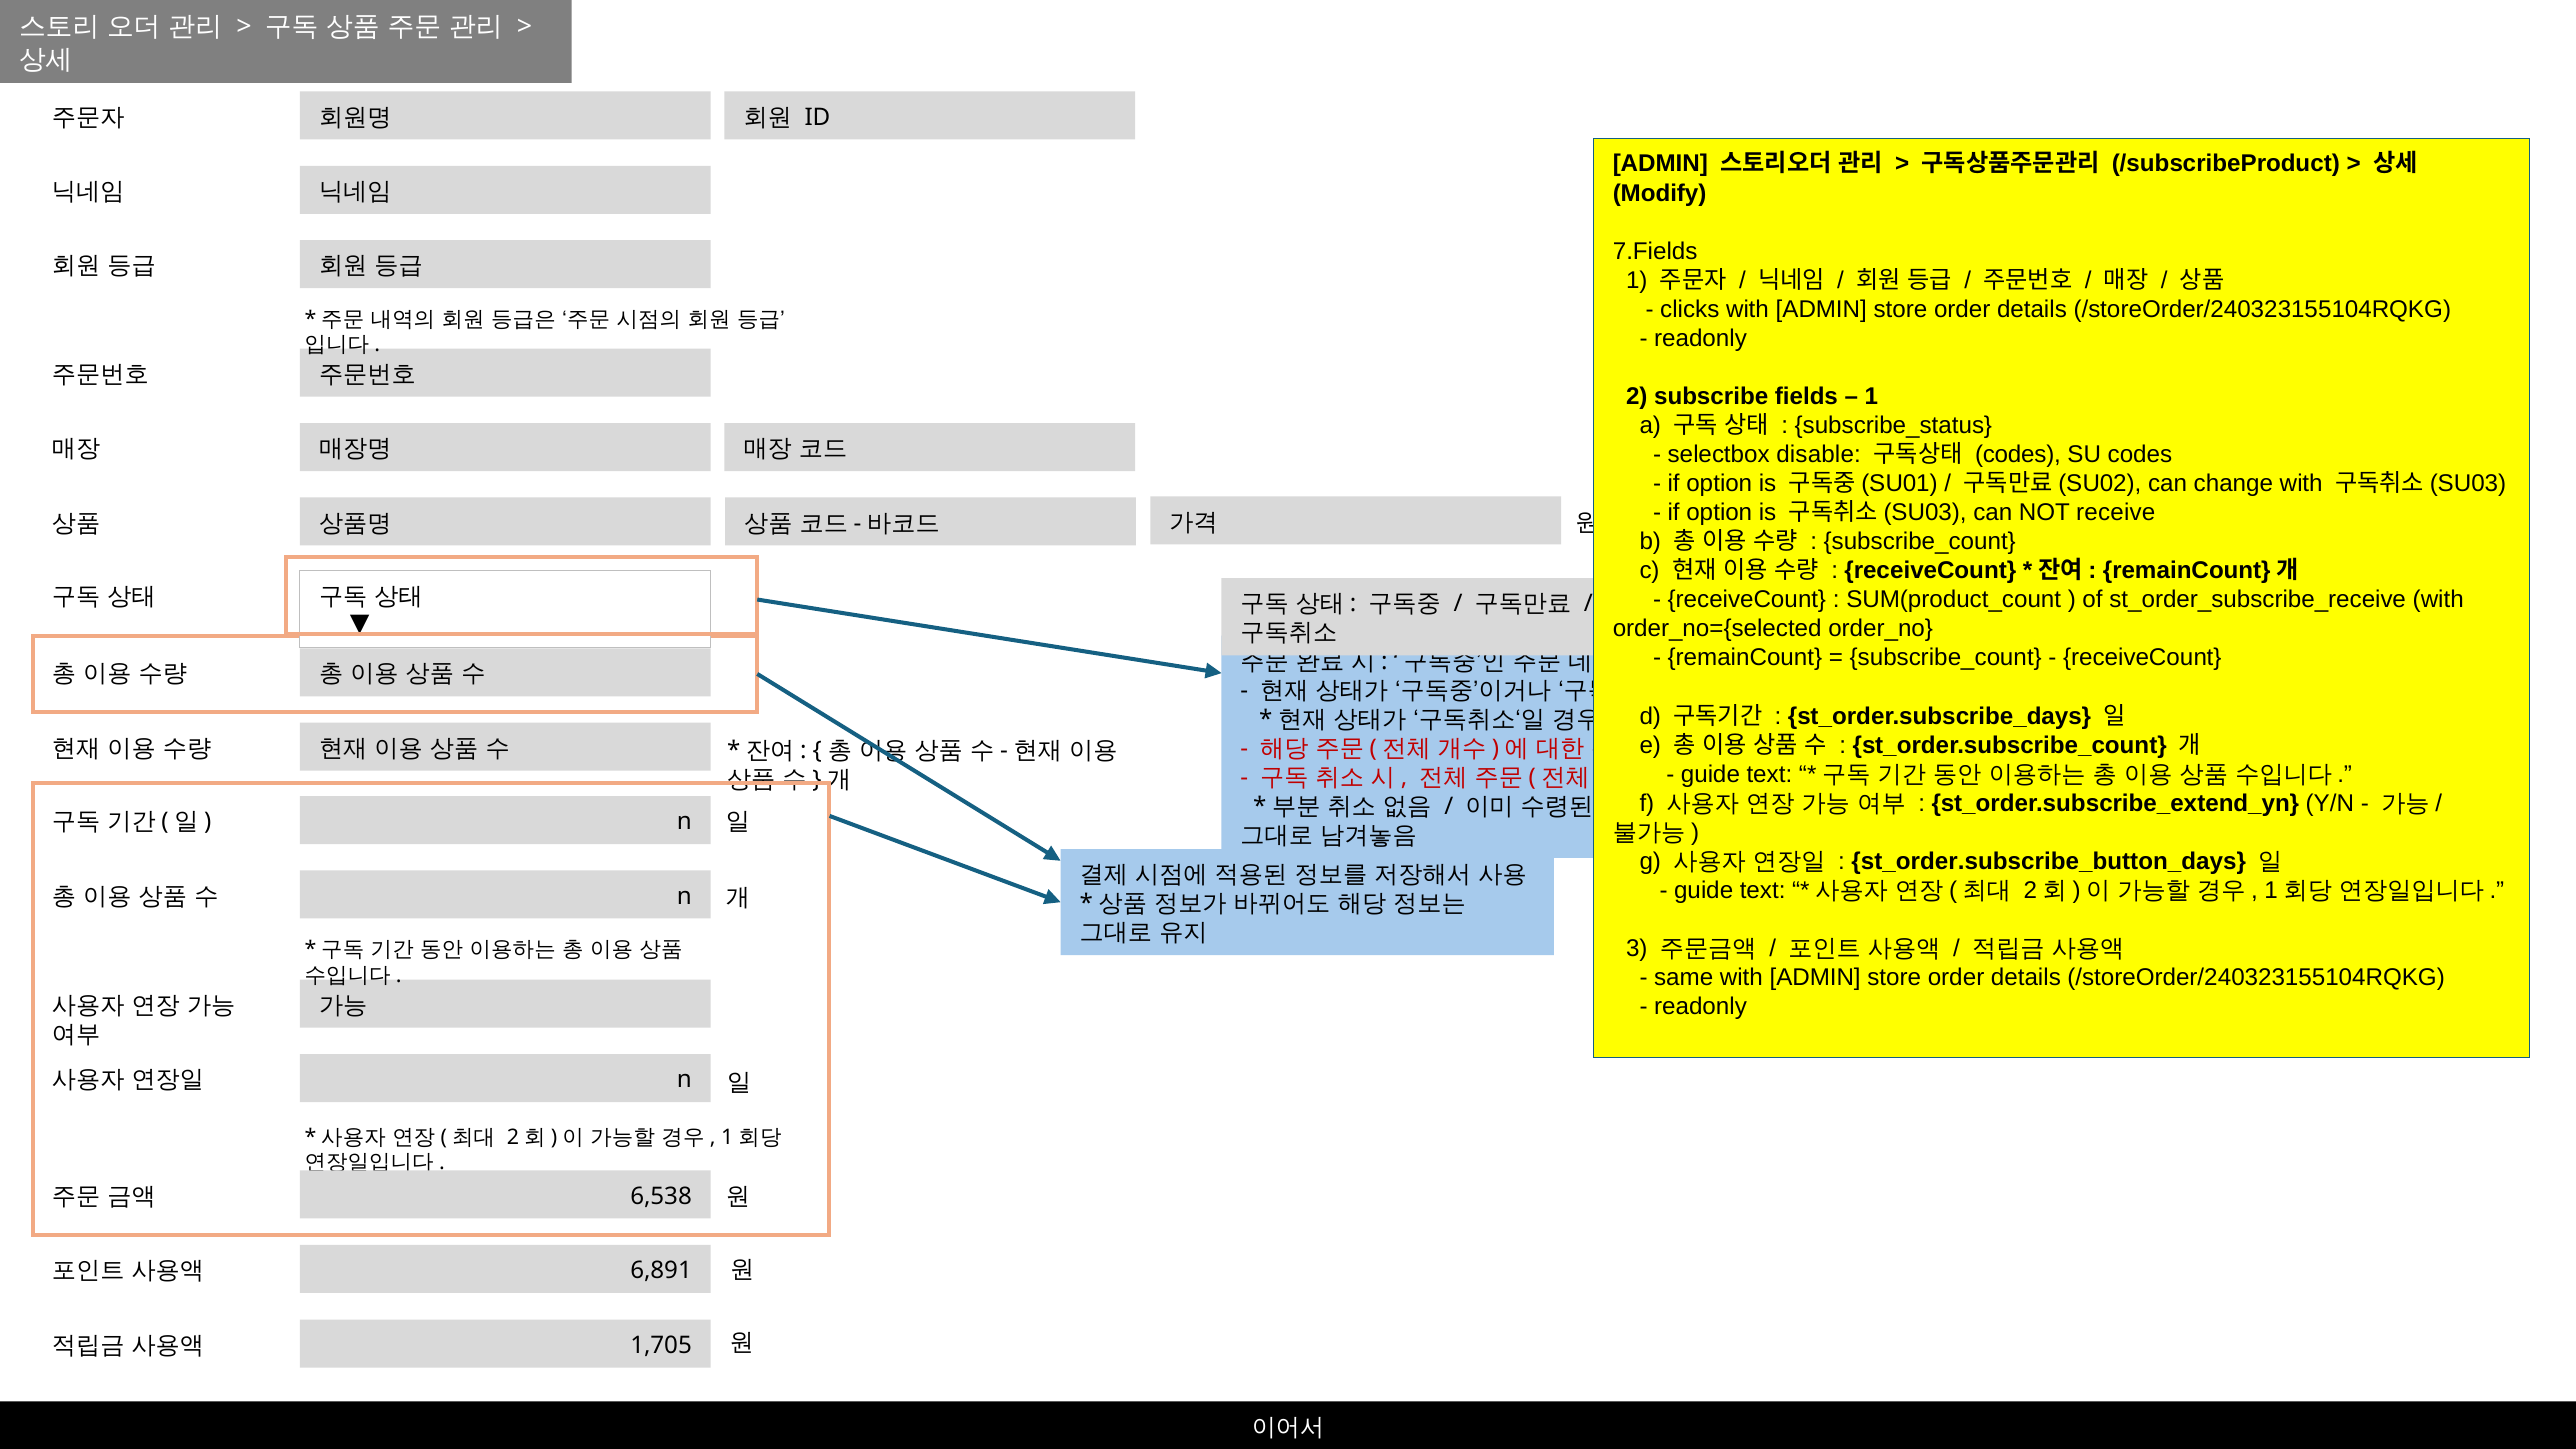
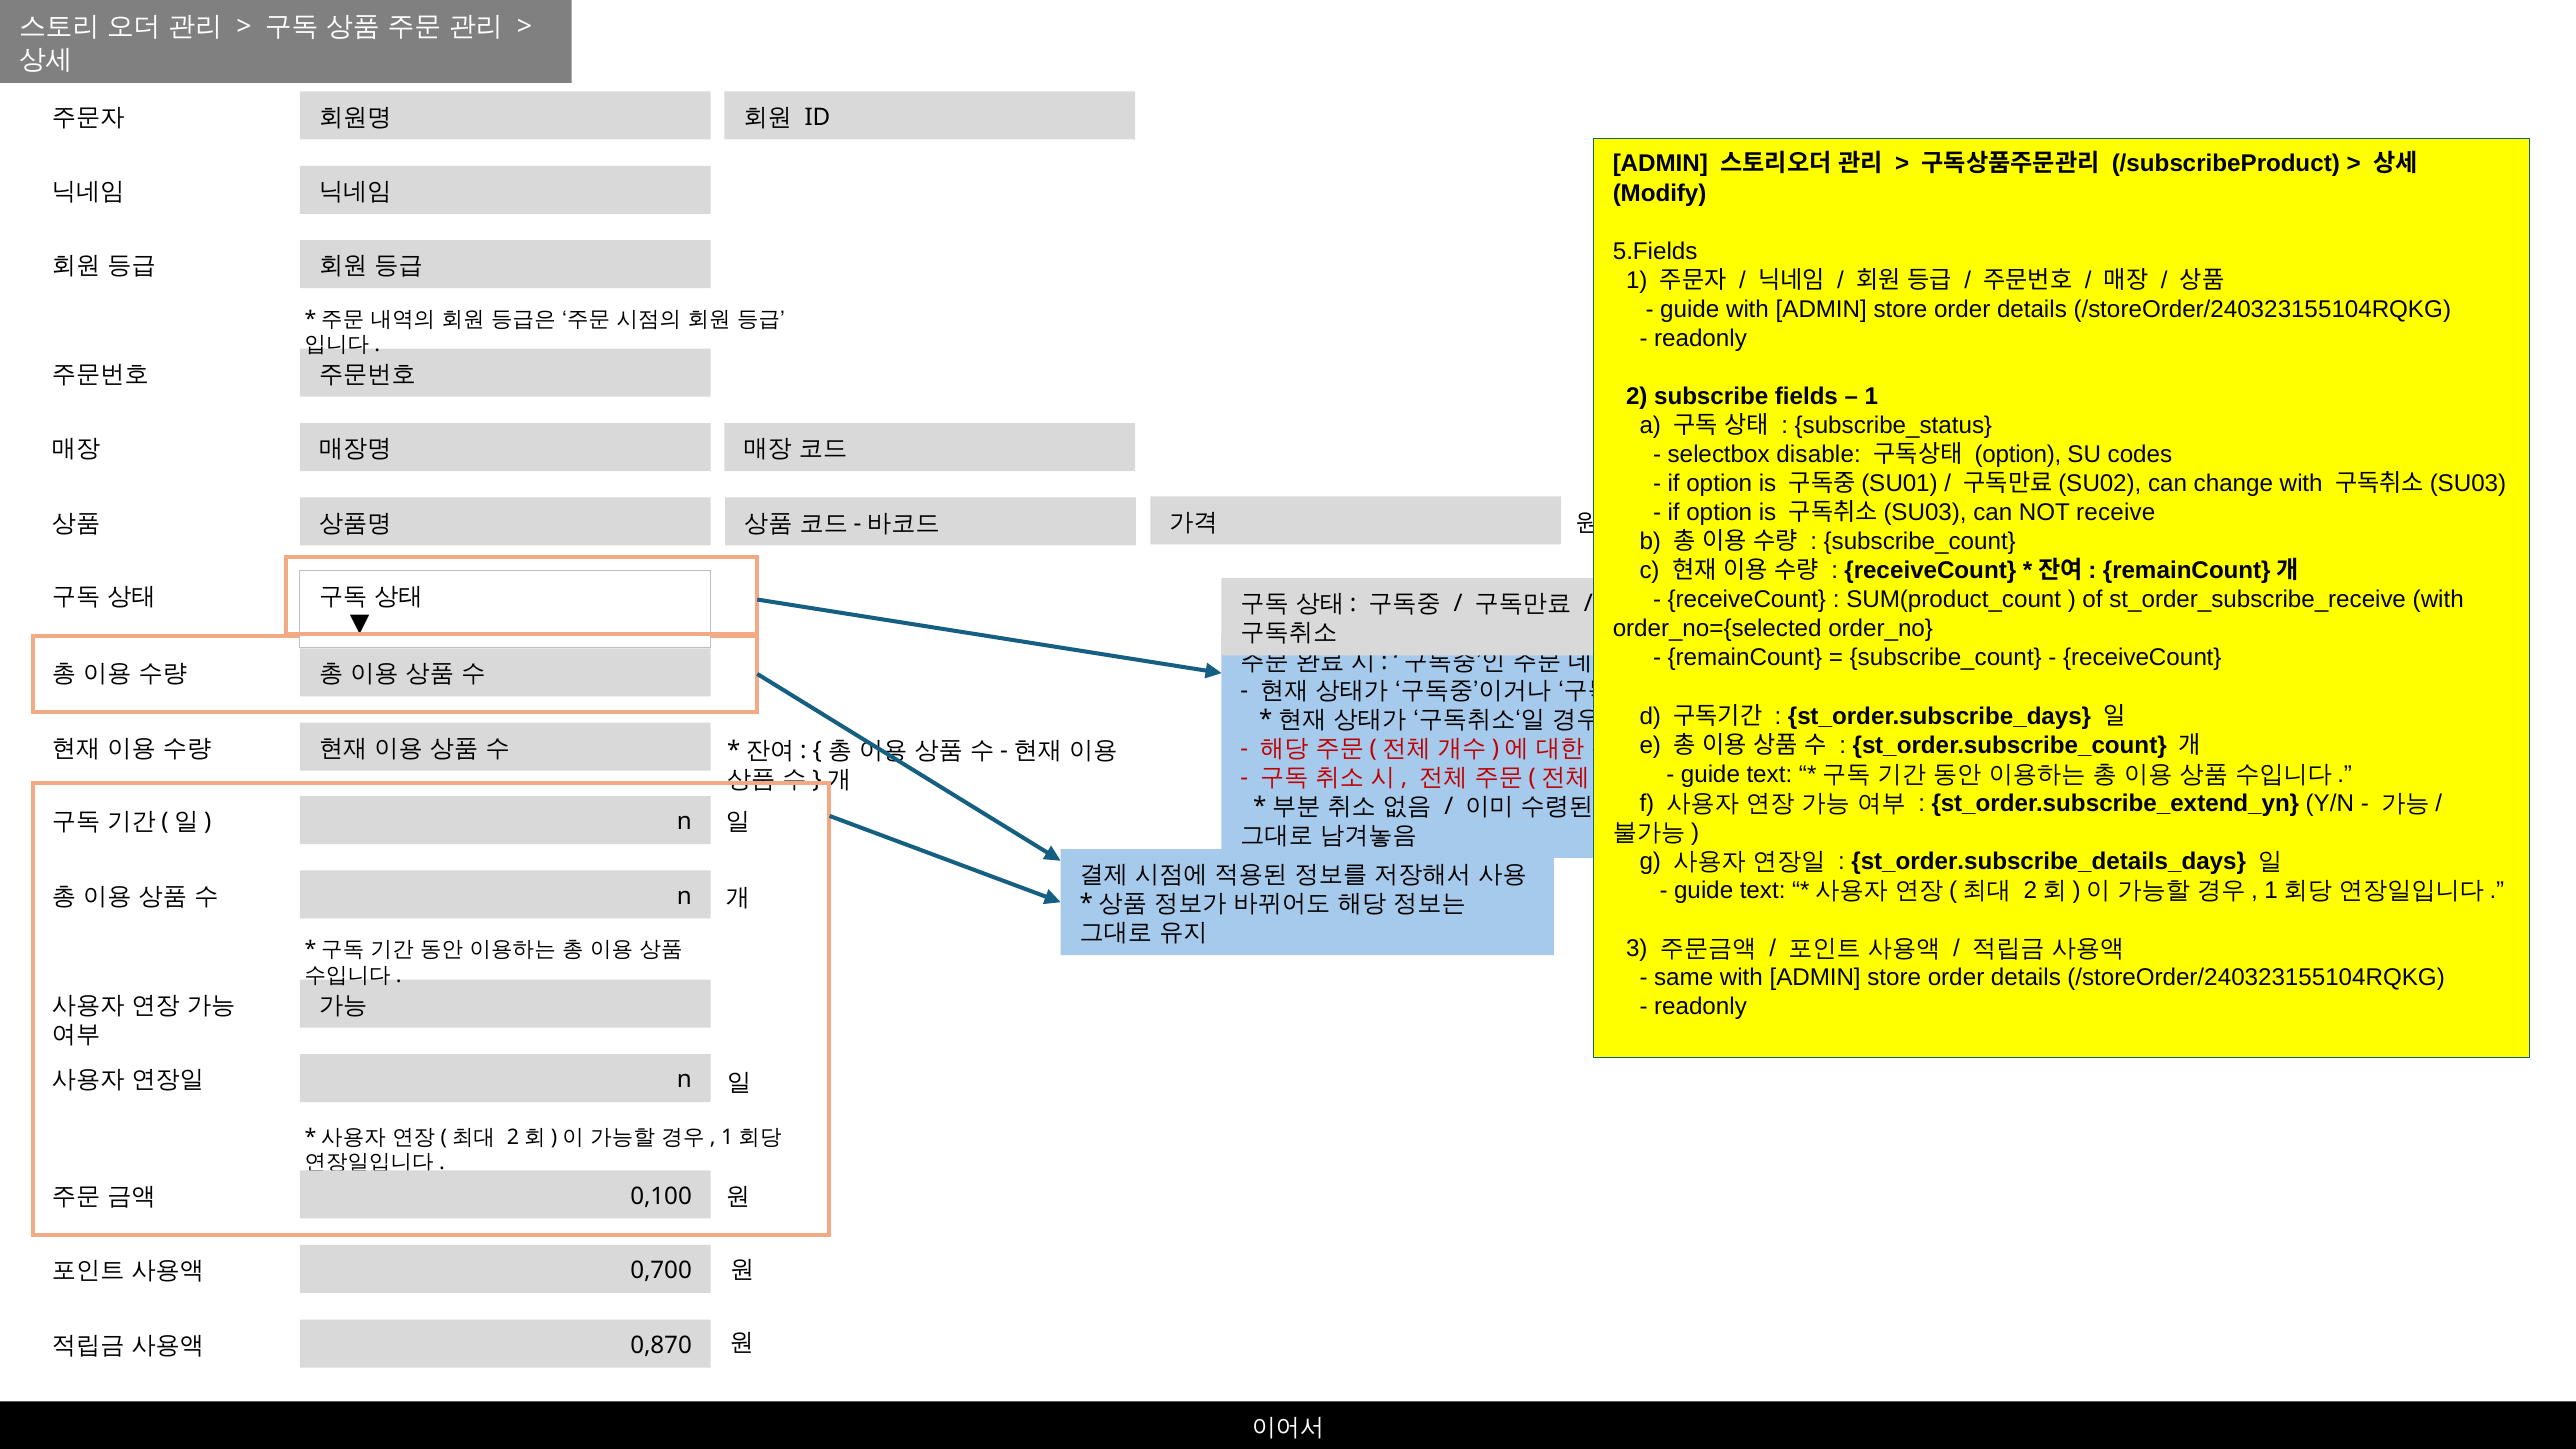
7.Fields: 7.Fields -> 5.Fields
clicks at (1690, 309): clicks -> guide
codes at (2018, 455): codes -> option
st_order.subscribe_button_days: st_order.subscribe_button_days -> st_order.subscribe_details_days
6,538: 6,538 -> 0,100
6,891: 6,891 -> 0,700
1,705: 1,705 -> 0,870
